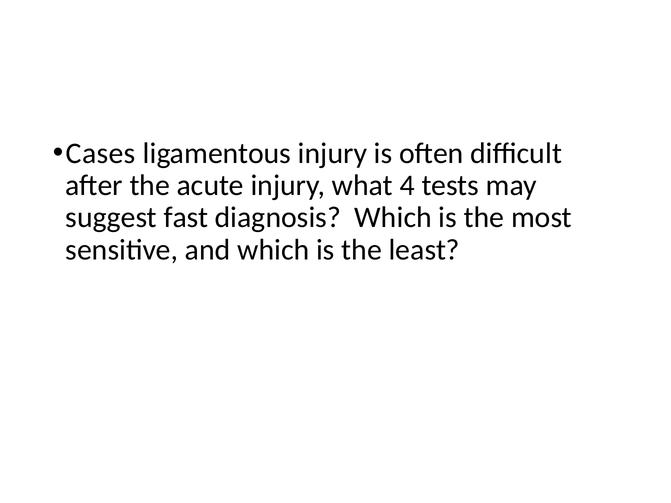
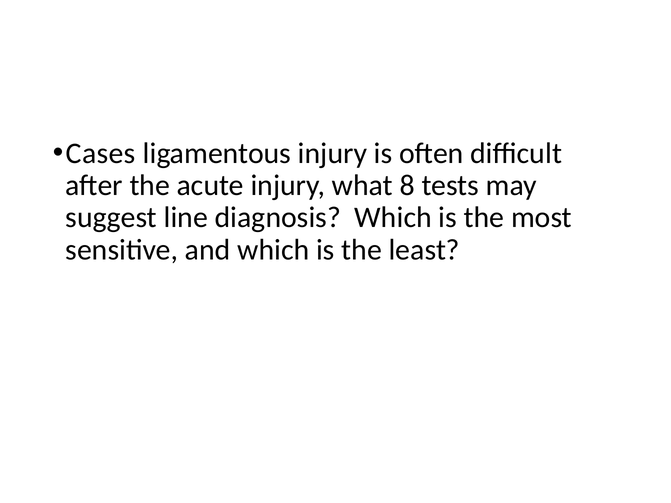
4: 4 -> 8
fast: fast -> line
